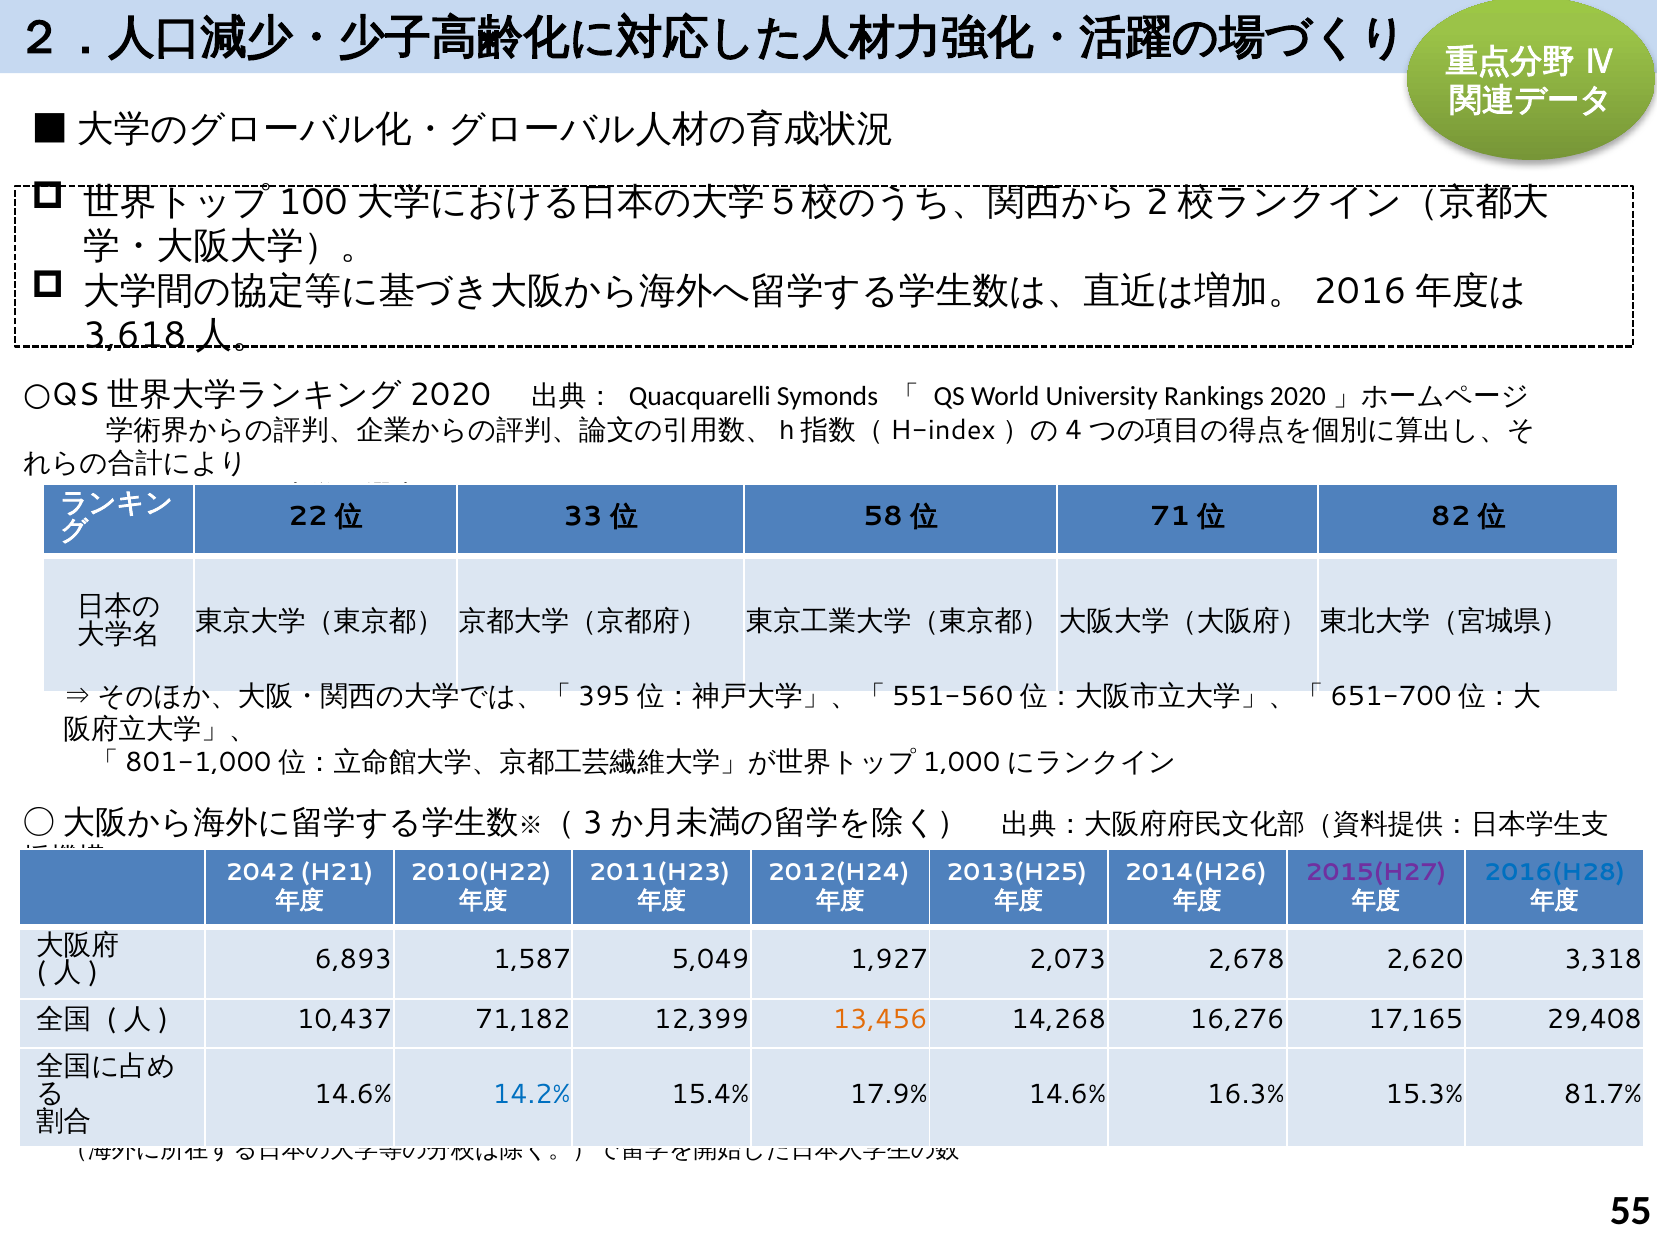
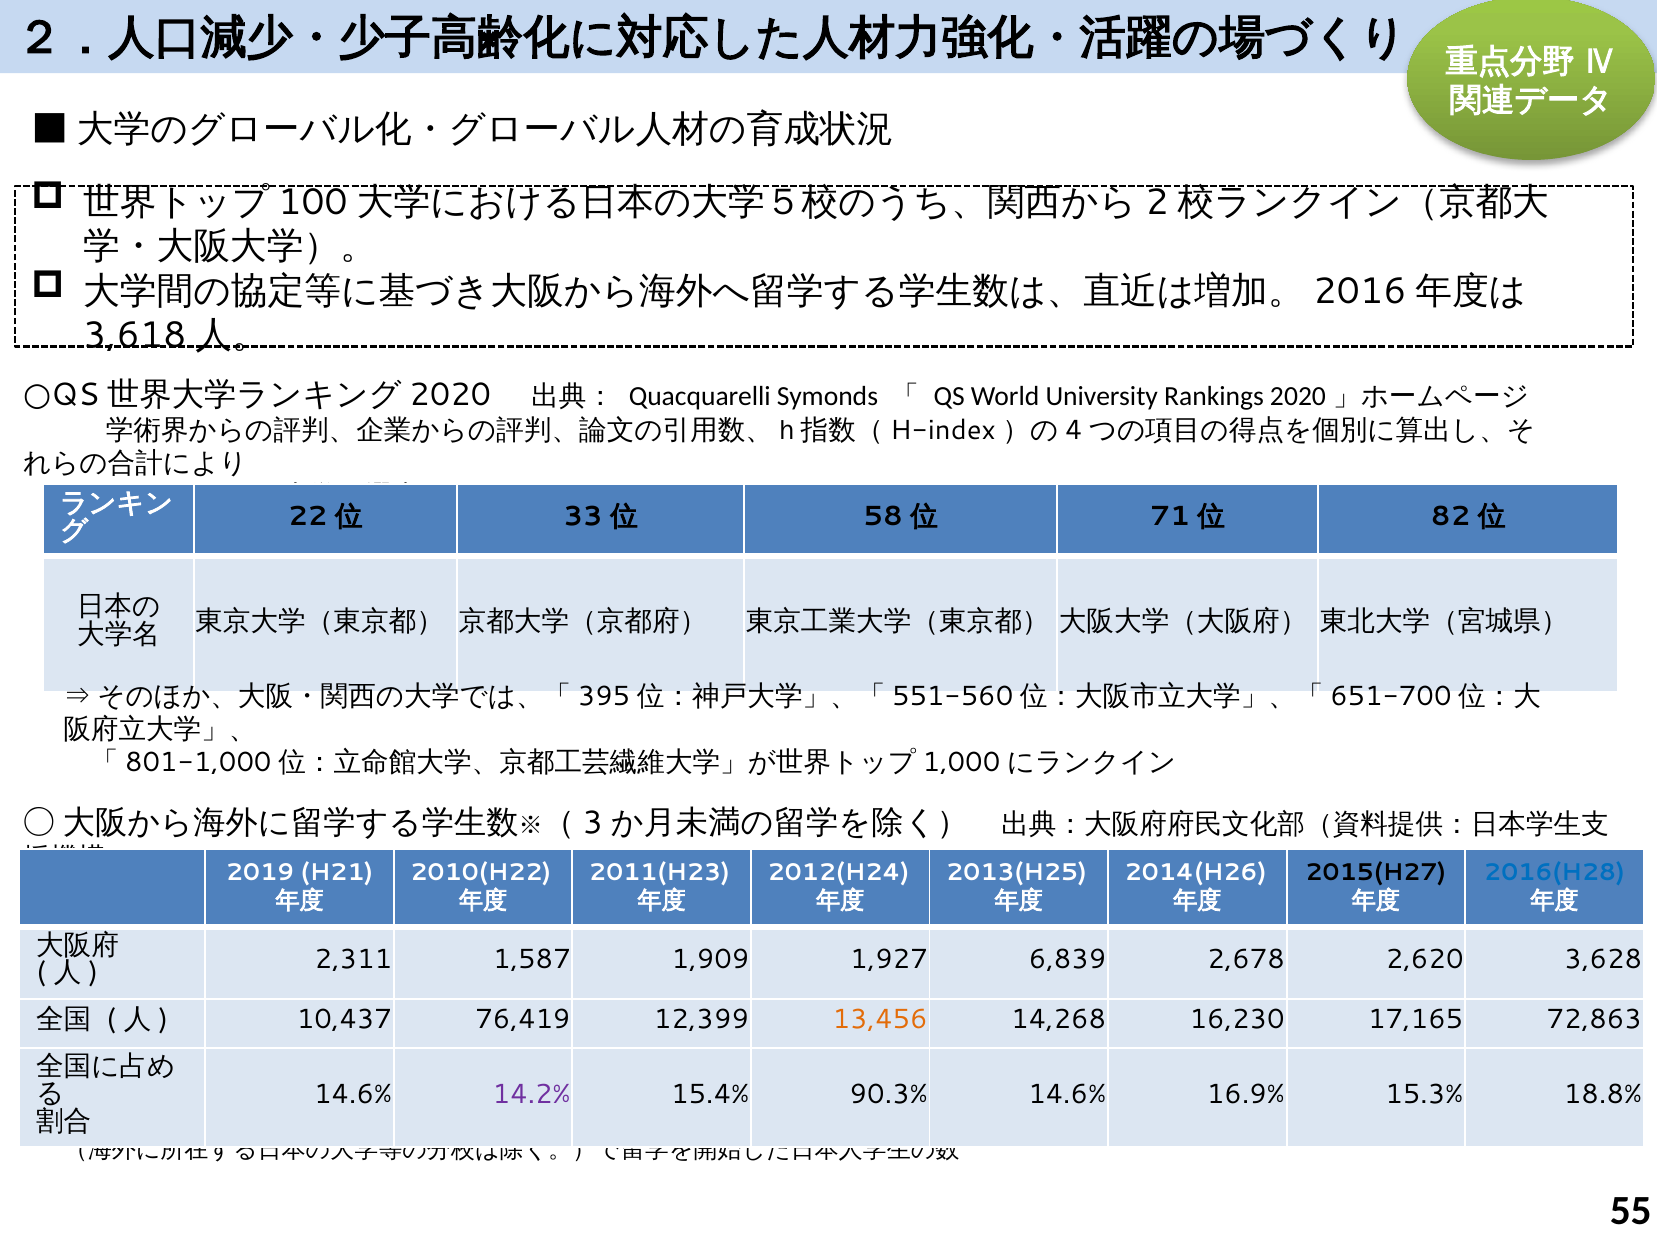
2042: 2042 -> 2019
2015(H27 colour: purple -> black
6,893: 6,893 -> 2,311
5,049: 5,049 -> 1,909
2,073: 2,073 -> 6,839
3,318: 3,318 -> 3,628
71,182: 71,182 -> 76,419
16,276: 16,276 -> 16,230
29,408: 29,408 -> 72,863
14.2% colour: blue -> purple
17.9%: 17.9% -> 90.3%
16.3%: 16.3% -> 16.9%
81.7%: 81.7% -> 18.8%
